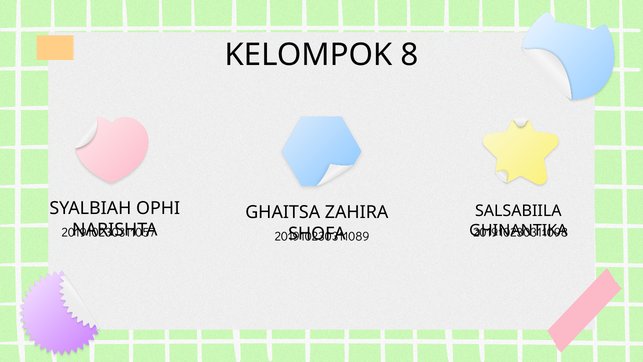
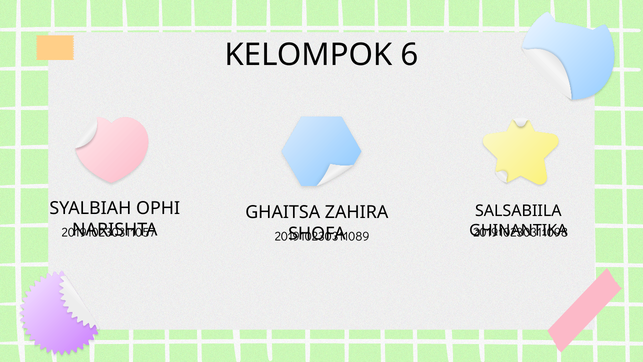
8: 8 -> 6
